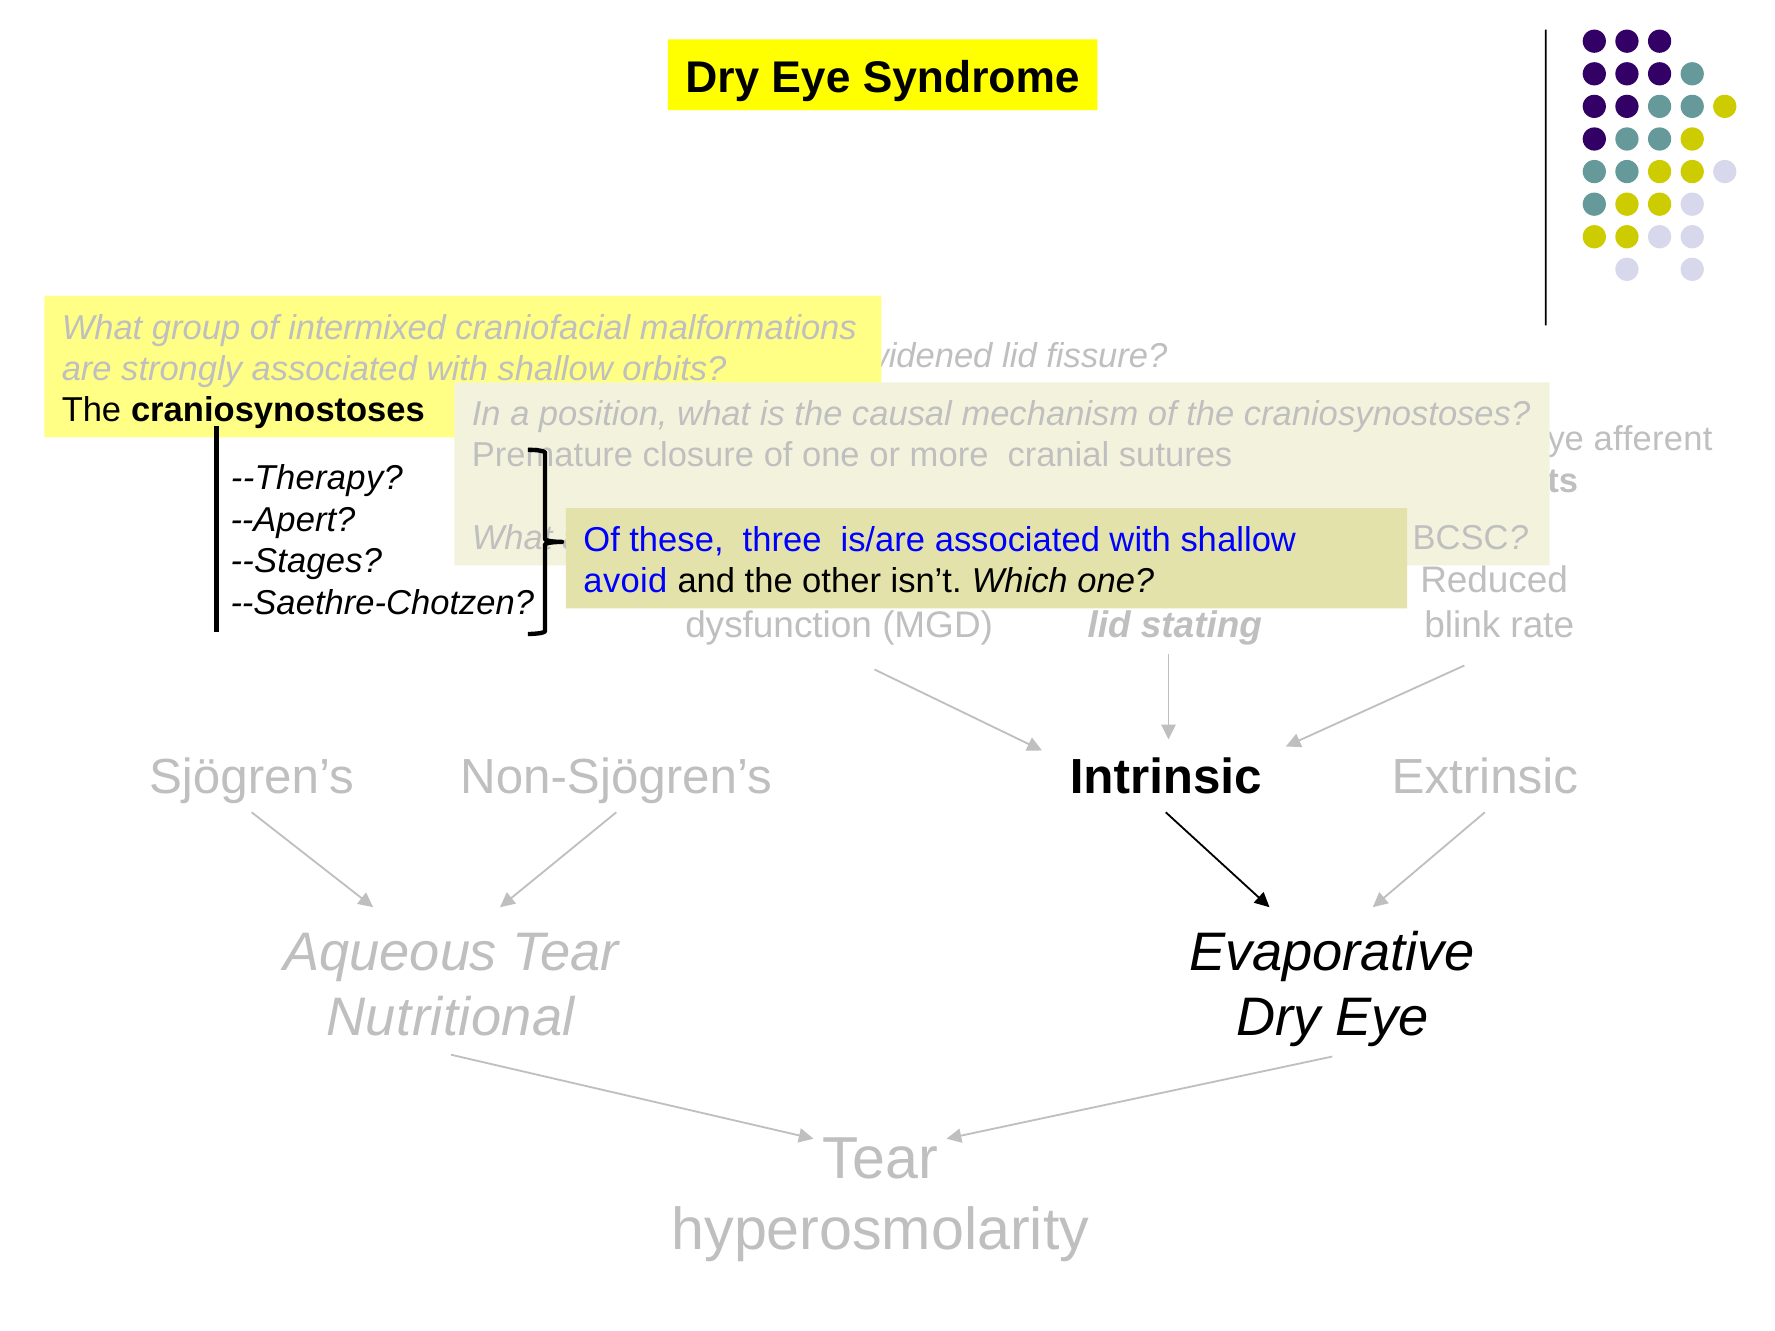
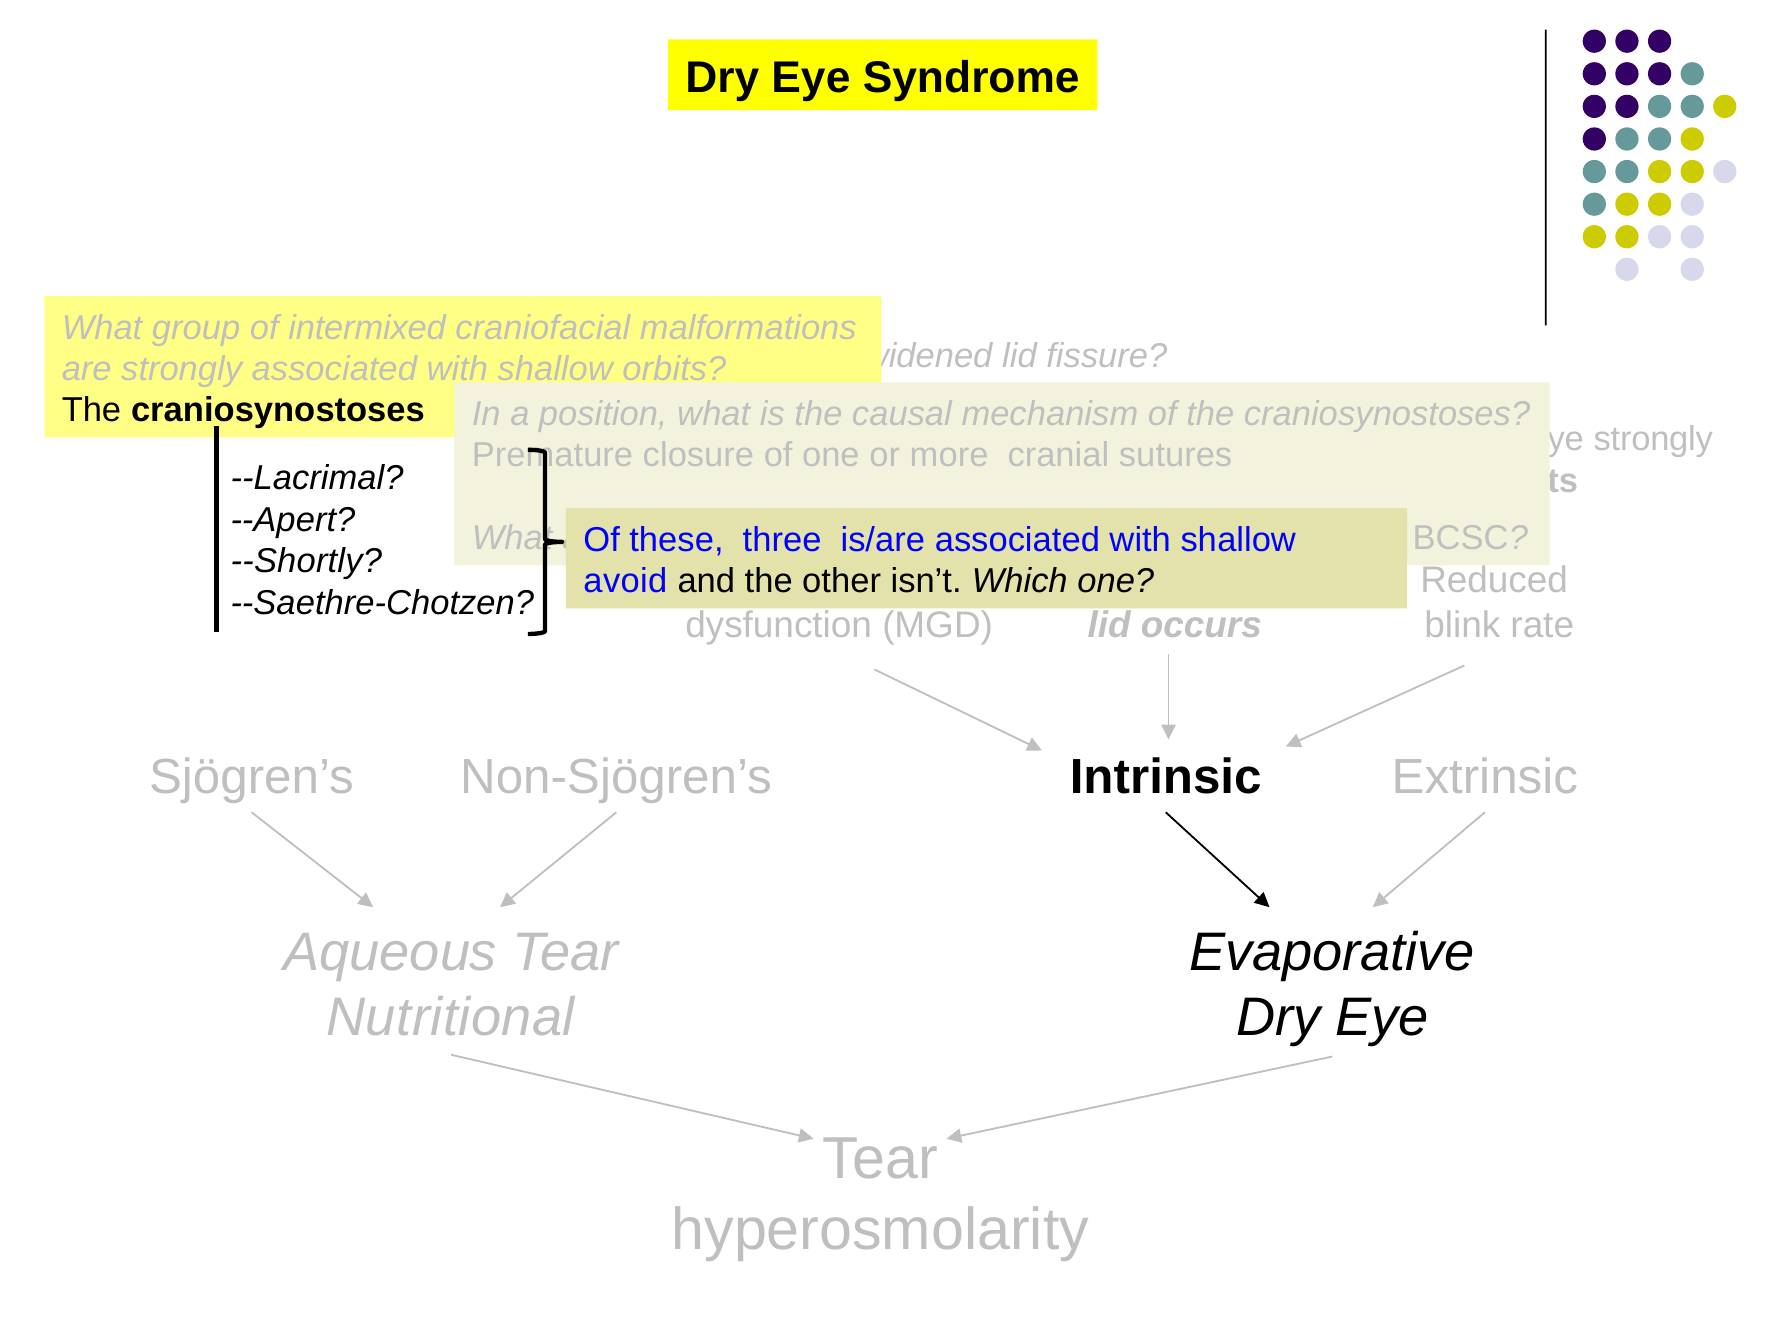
afferent at (1653, 439): afferent -> strongly
--Therapy: --Therapy -> --Lacrimal
--Stages: --Stages -> --Shortly
lid stating: stating -> occurs
